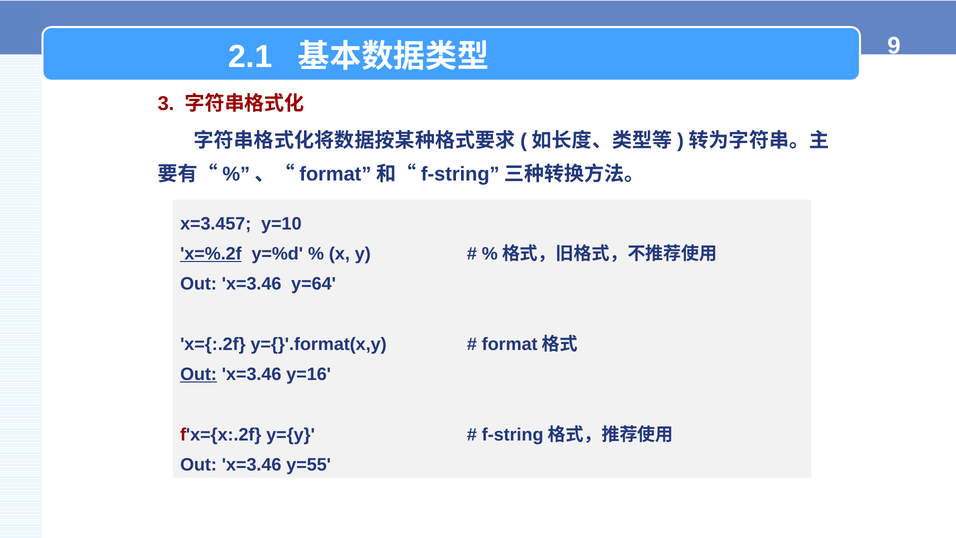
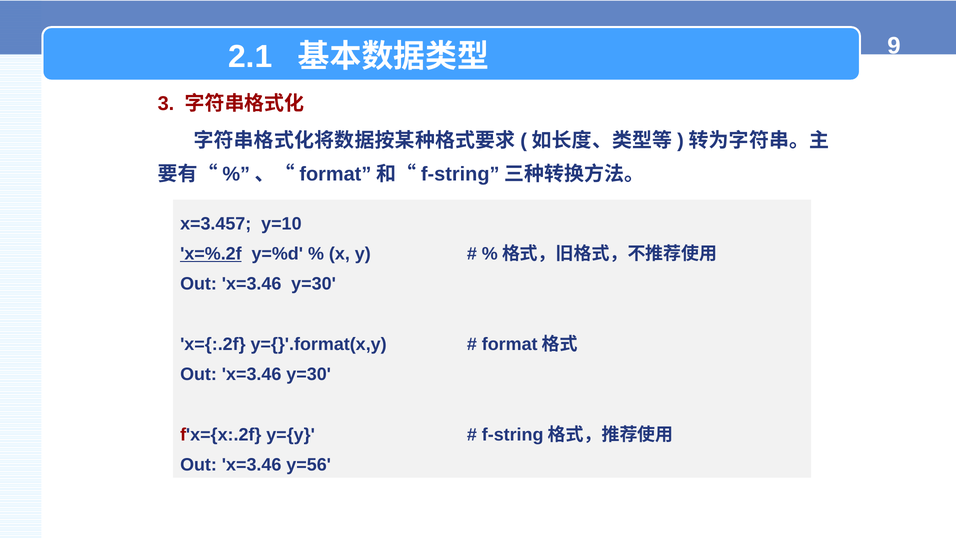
y=64 at (314, 284): y=64 -> y=30
Out at (199, 374) underline: present -> none
y=16 at (309, 374): y=16 -> y=30
y=55: y=55 -> y=56
